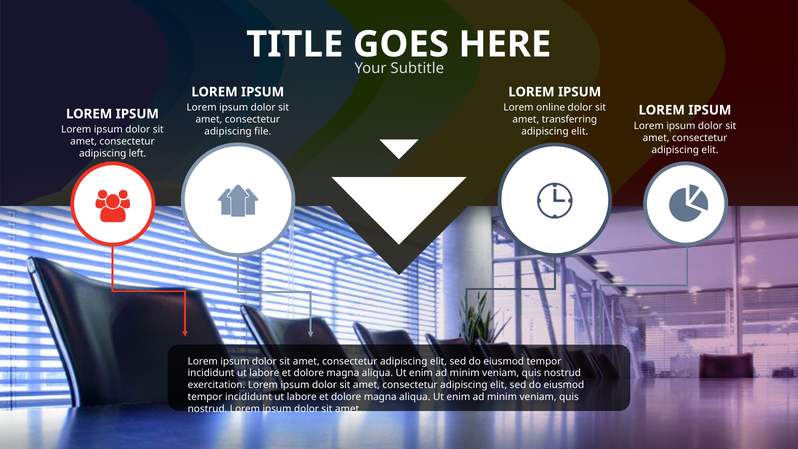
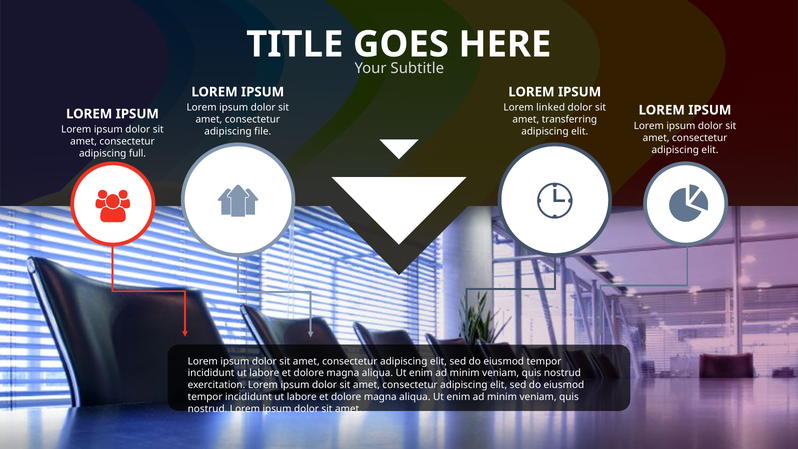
online: online -> linked
left: left -> full
